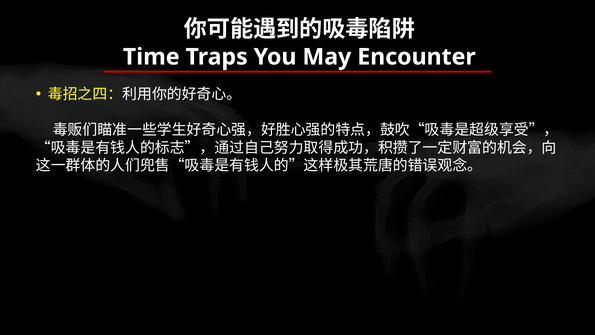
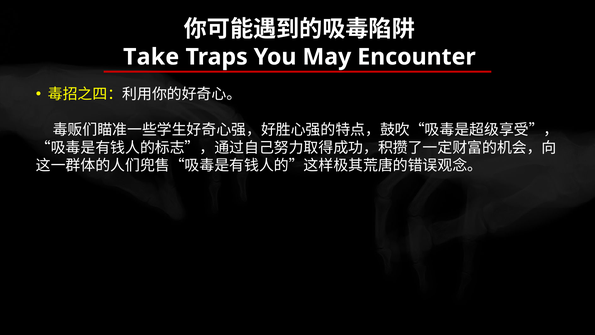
Time: Time -> Take
